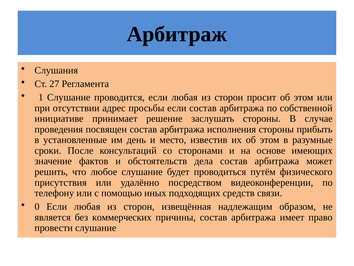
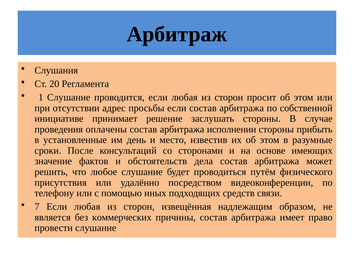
27: 27 -> 20
посвящен: посвящен -> оплачены
исполнения: исполнения -> исполнении
0: 0 -> 7
